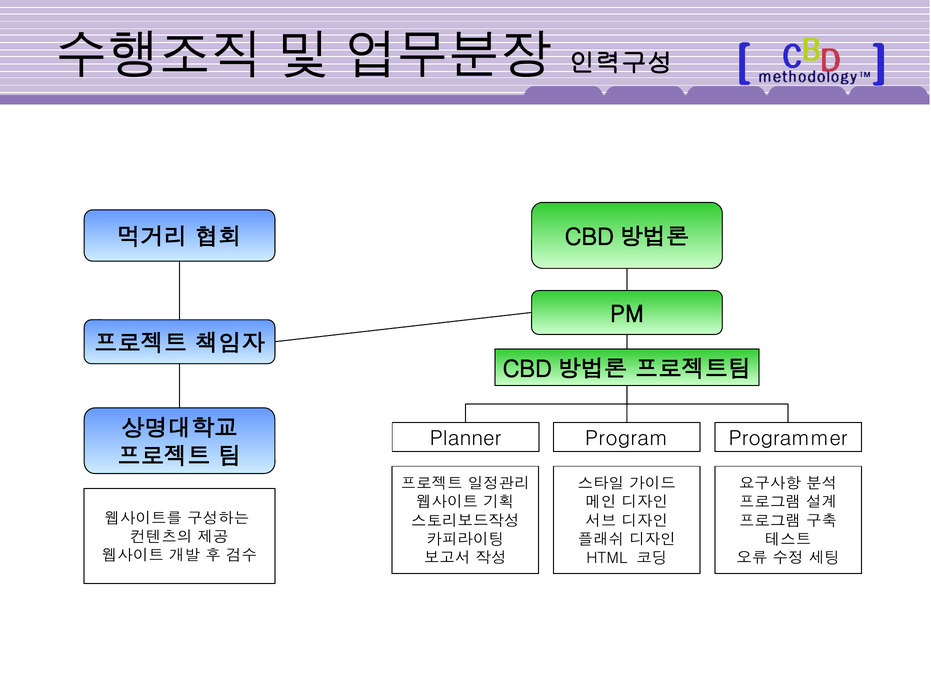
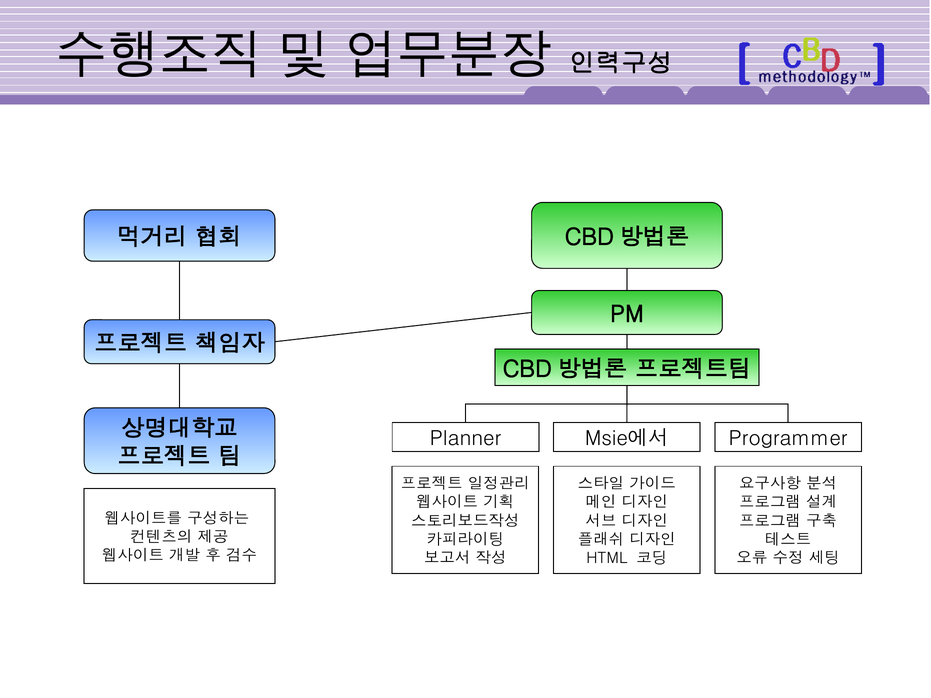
Program: Program -> Msie에서
